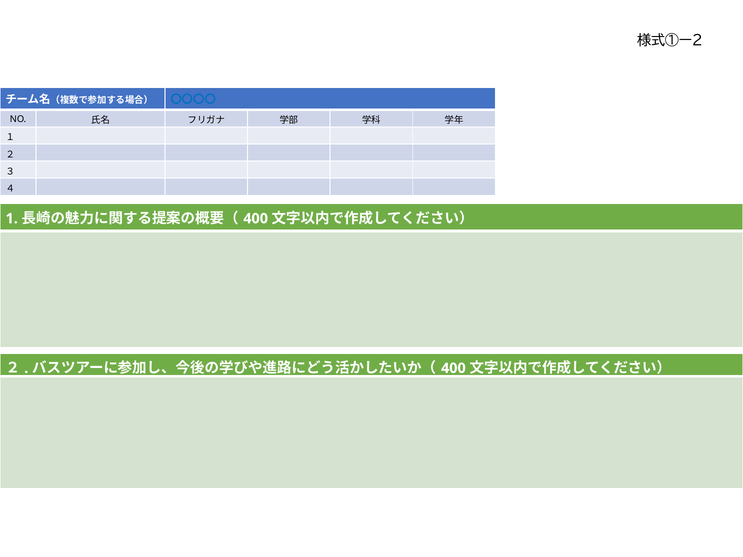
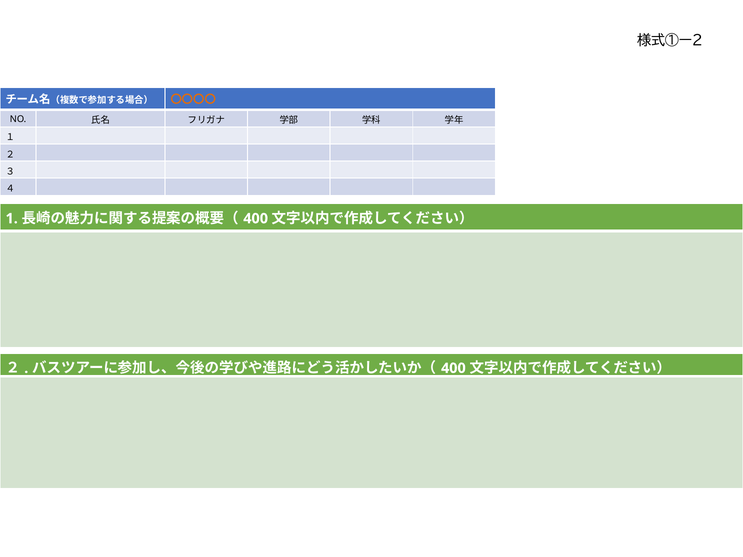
〇〇〇〇 colour: blue -> orange
